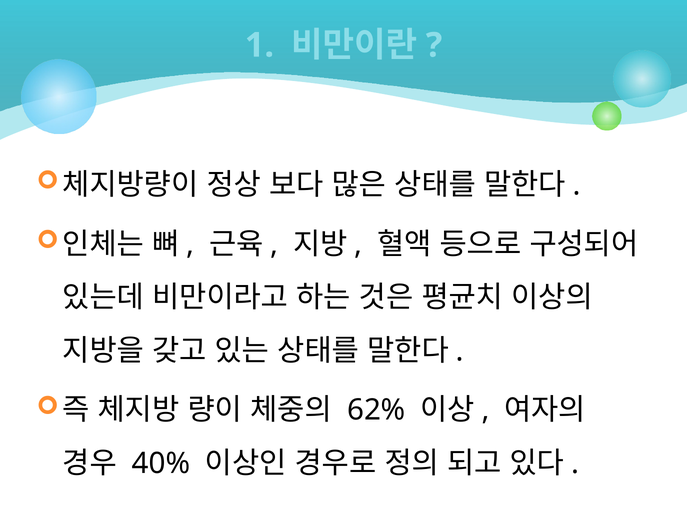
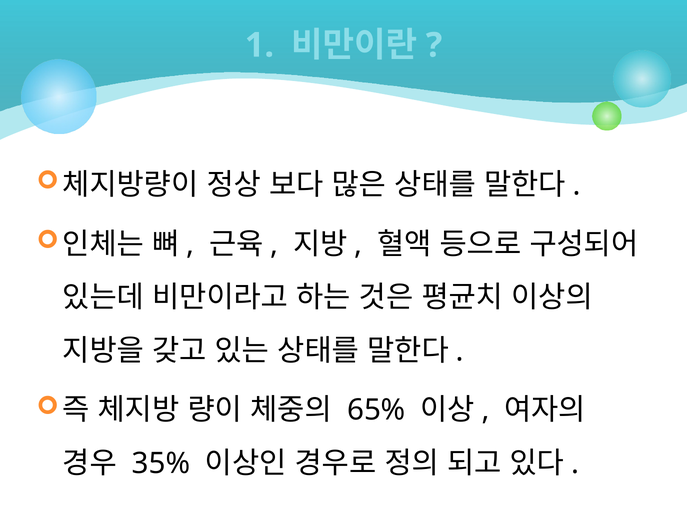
62%: 62% -> 65%
40%: 40% -> 35%
